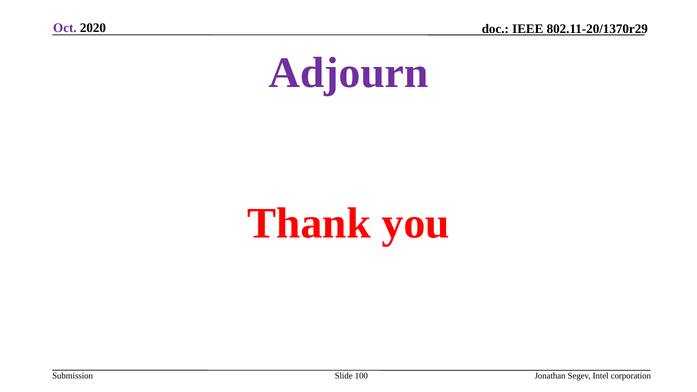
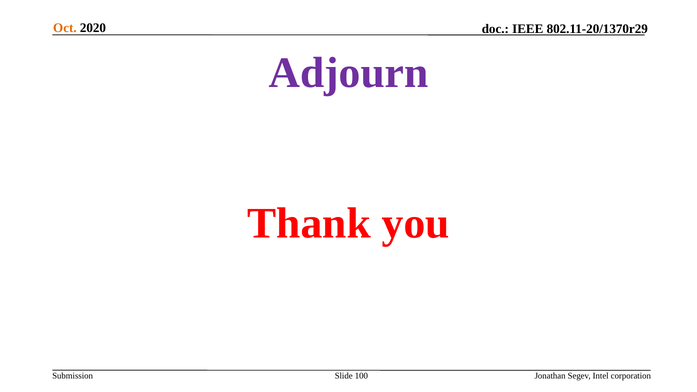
Oct colour: purple -> orange
